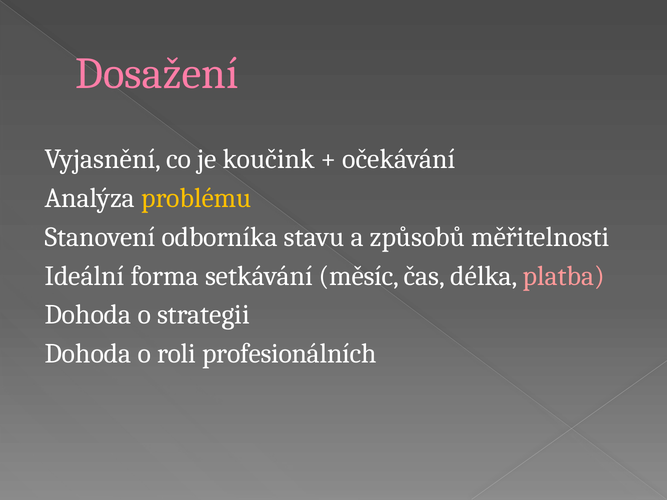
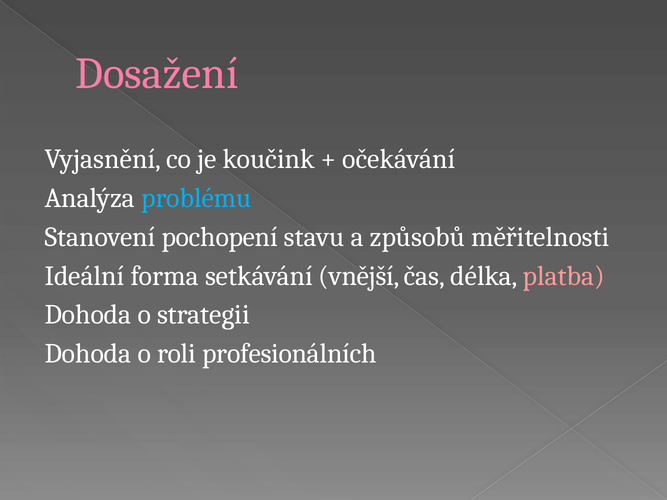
problému colour: yellow -> light blue
odborníka: odborníka -> pochopení
měsíc: měsíc -> vnější
